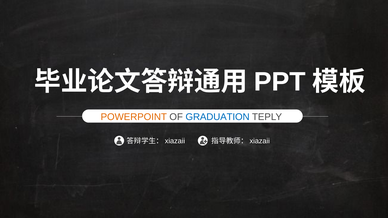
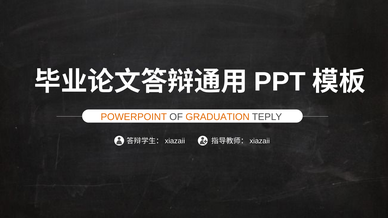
GRADUATION colour: blue -> orange
